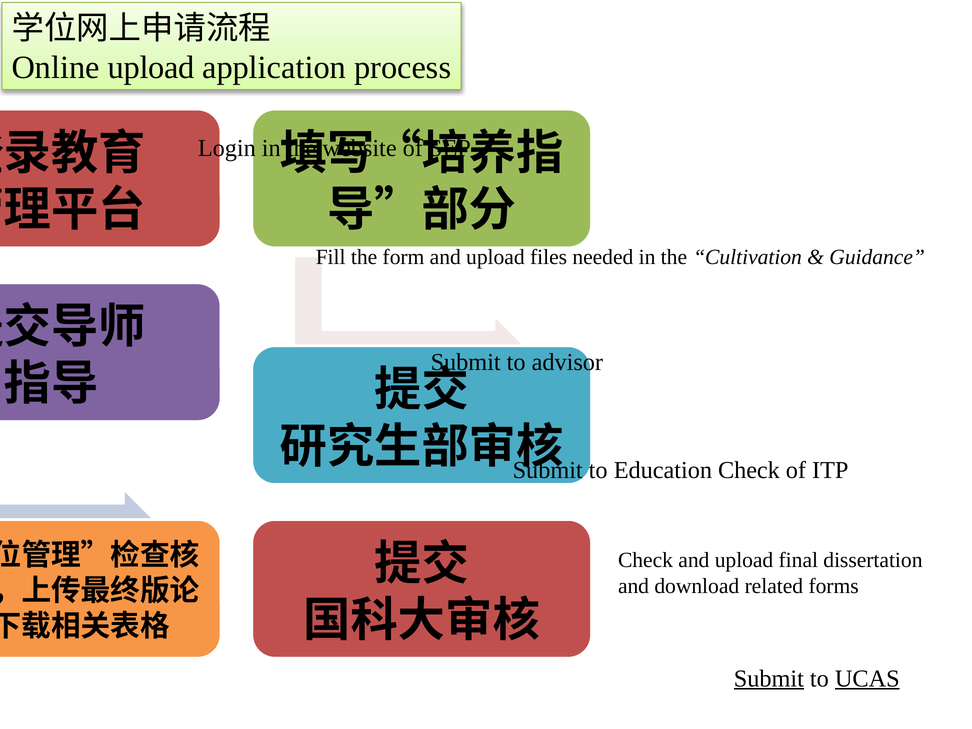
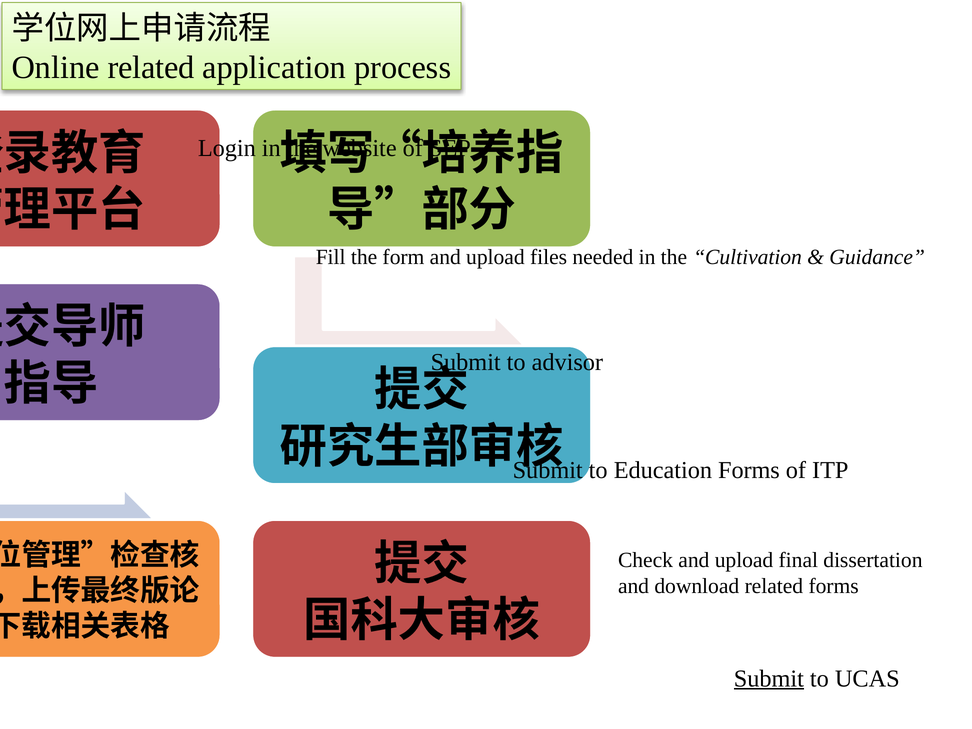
Online upload: upload -> related
Education Check: Check -> Forms
UCAS underline: present -> none
